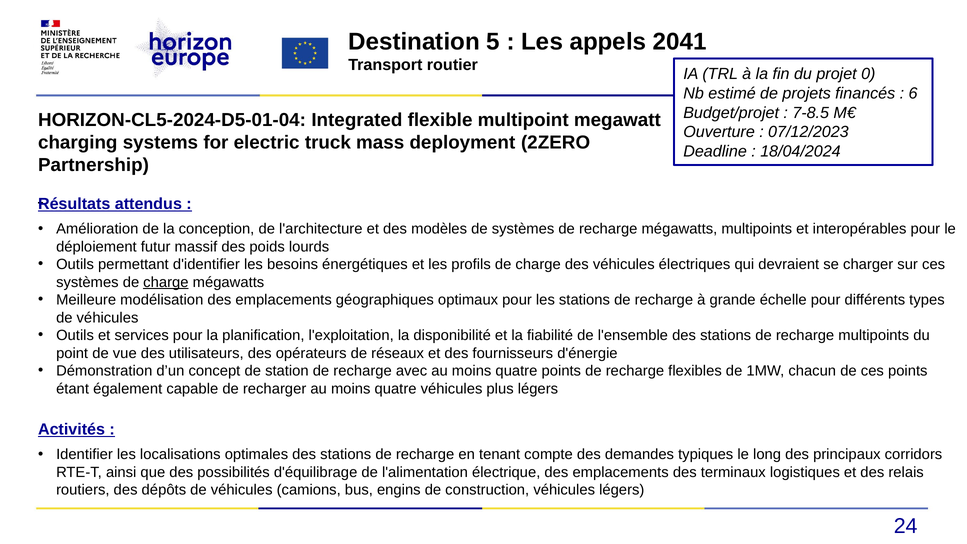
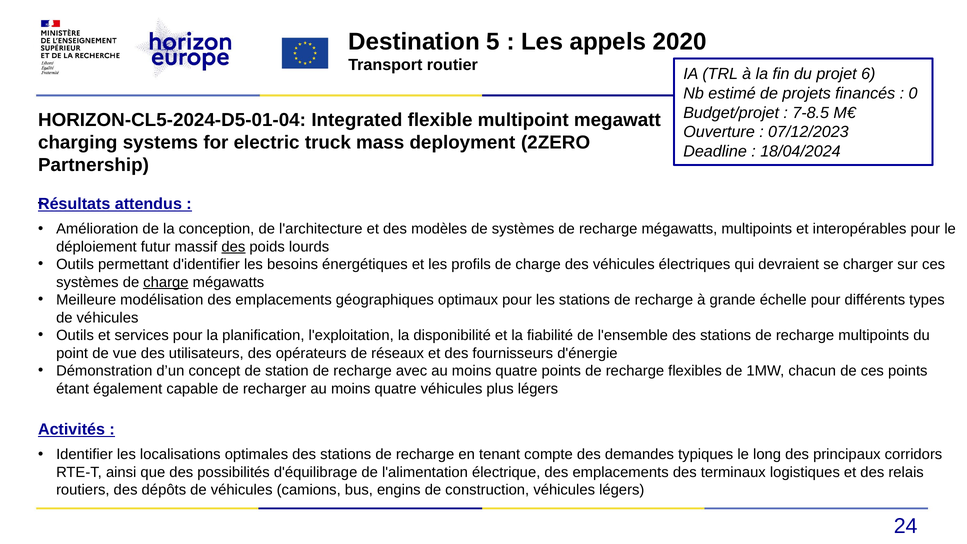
2041: 2041 -> 2020
0: 0 -> 6
6: 6 -> 0
des at (233, 247) underline: none -> present
